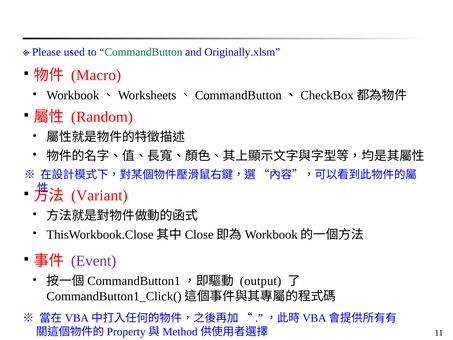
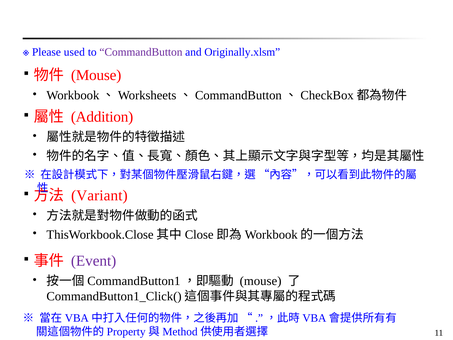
CommandButton colour: green -> purple
Macro at (96, 75): Macro -> Mouse
Random: Random -> Addition
output at (261, 281): output -> mouse
